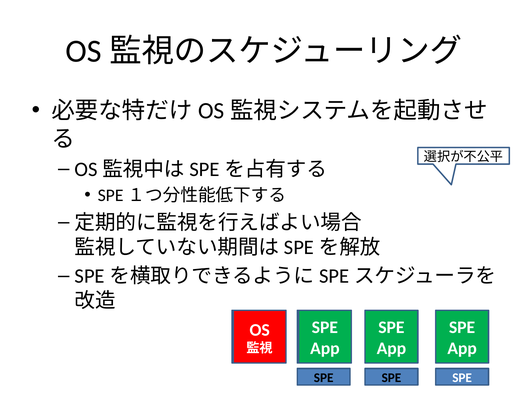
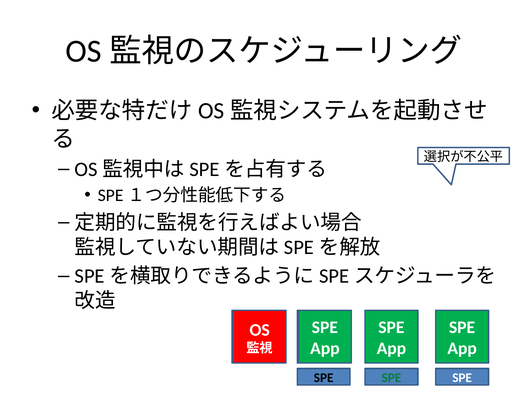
SPE at (391, 378) colour: black -> green
